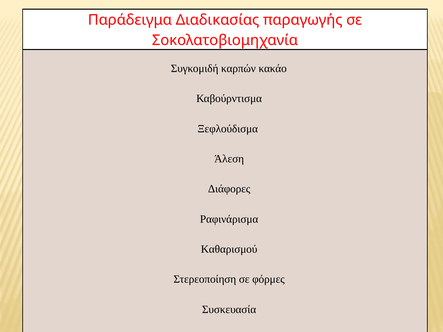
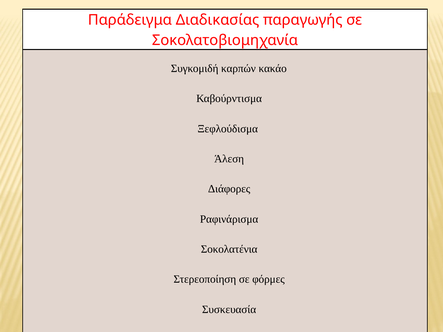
Καθαρισμού: Καθαρισμού -> Σοκολατένια
